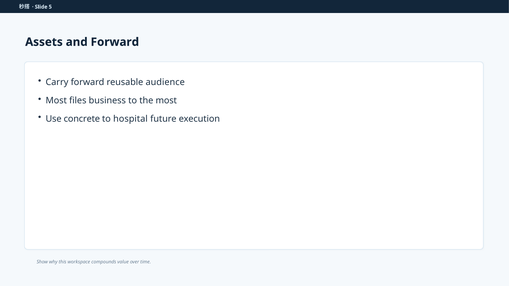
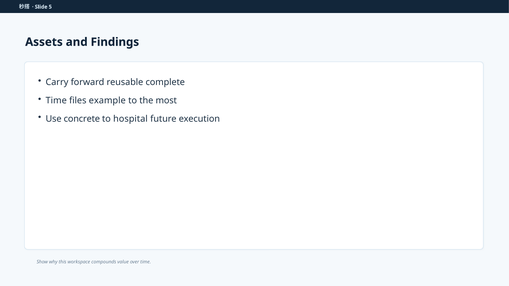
and Forward: Forward -> Findings
audience: audience -> complete
Most at (56, 101): Most -> Time
business: business -> example
